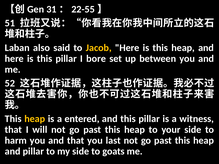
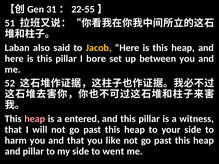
heap at (35, 119) colour: yellow -> pink
last: last -> like
goats: goats -> went
